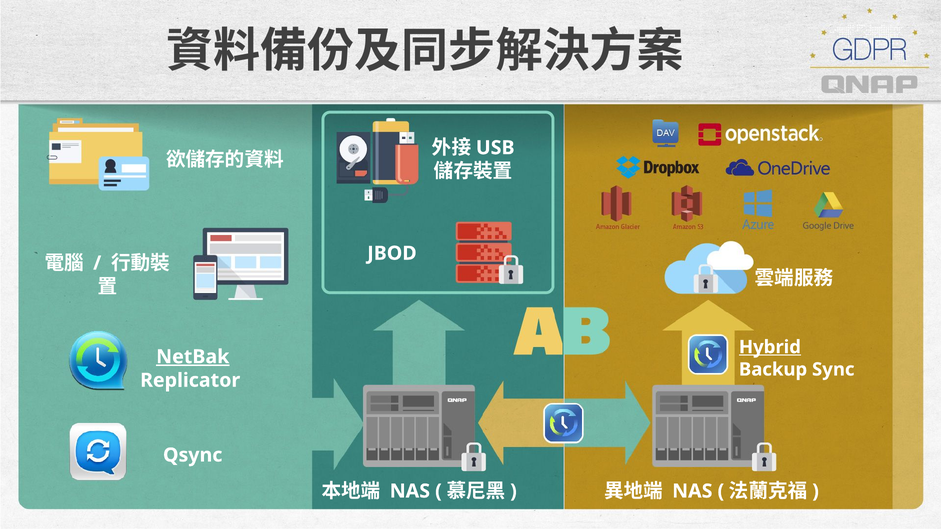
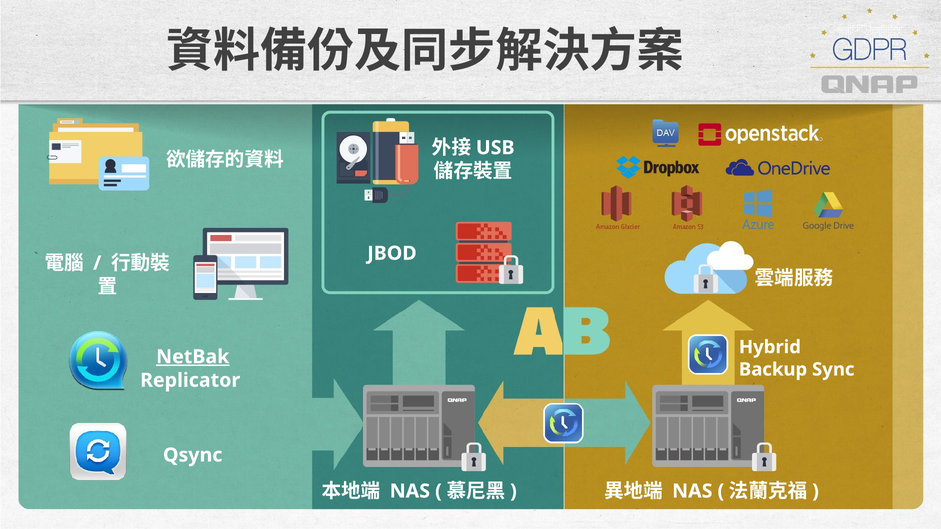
Hybrid underline: present -> none
